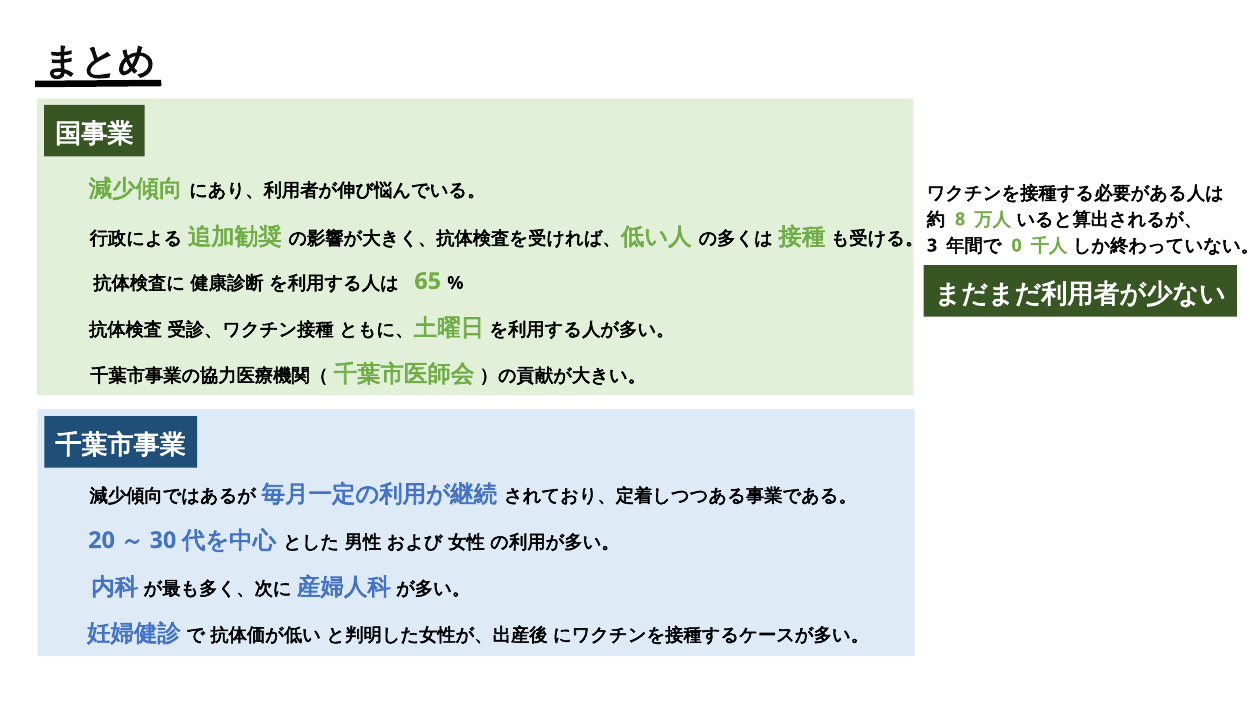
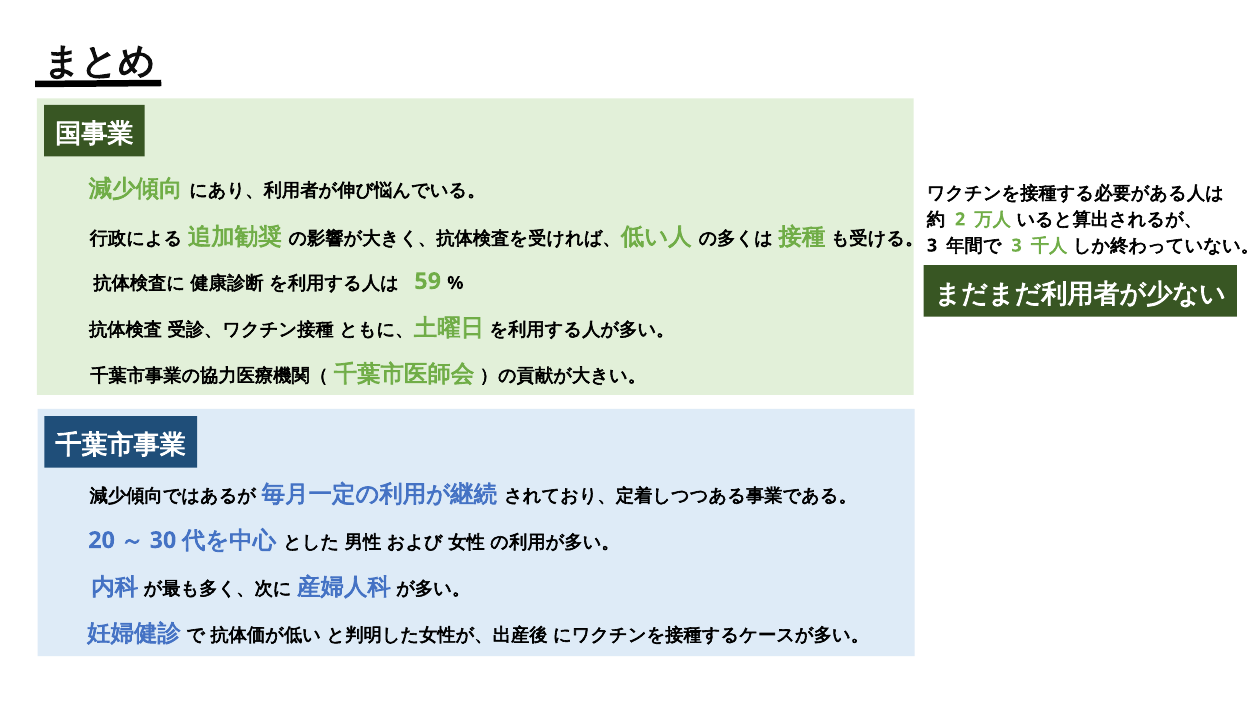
8: 8 -> 2
0 at (1017, 246): 0 -> 3
65: 65 -> 59
